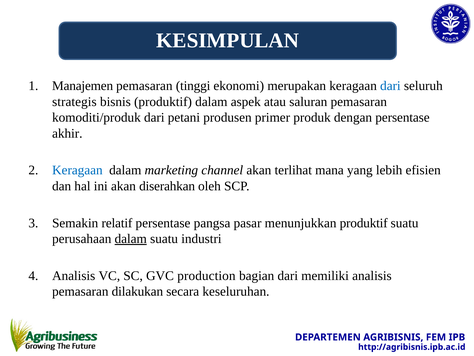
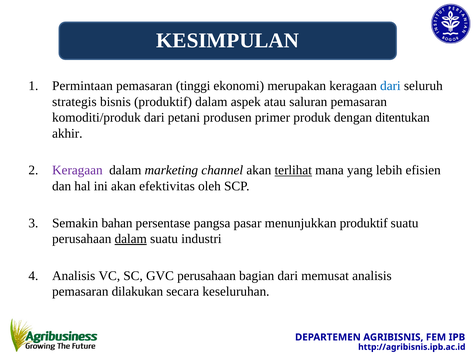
Manajemen: Manajemen -> Permintaan
dengan persentase: persentase -> ditentukan
Keragaan at (77, 170) colour: blue -> purple
terlihat underline: none -> present
diserahkan: diserahkan -> efektivitas
relatif: relatif -> bahan
GVC production: production -> perusahaan
memiliki: memiliki -> memusat
